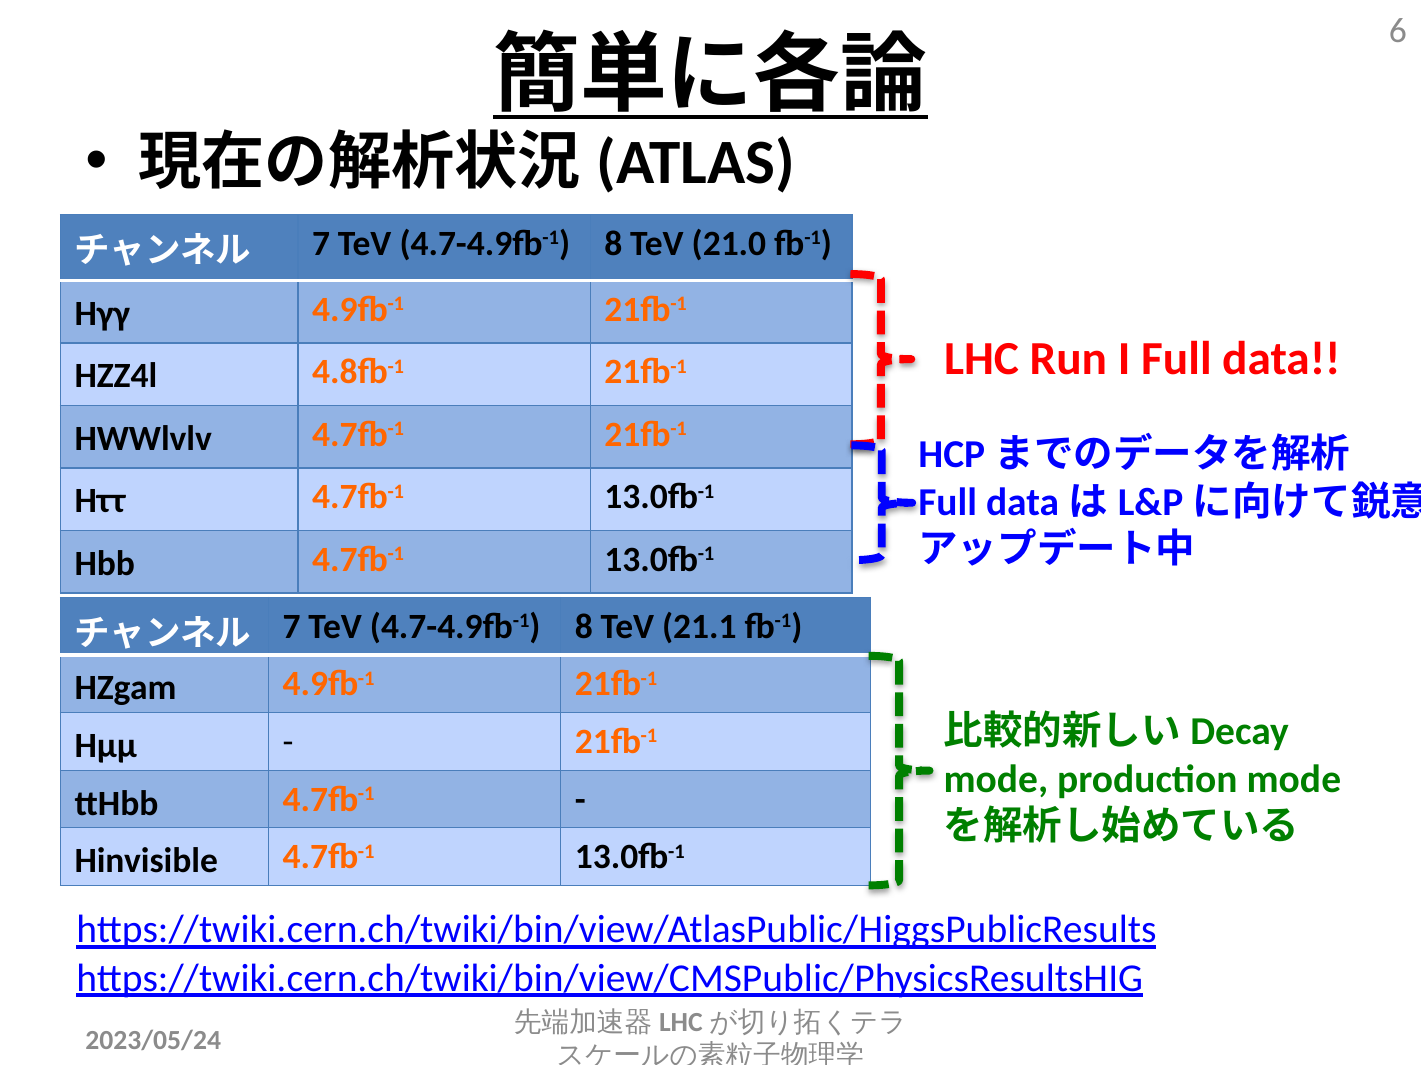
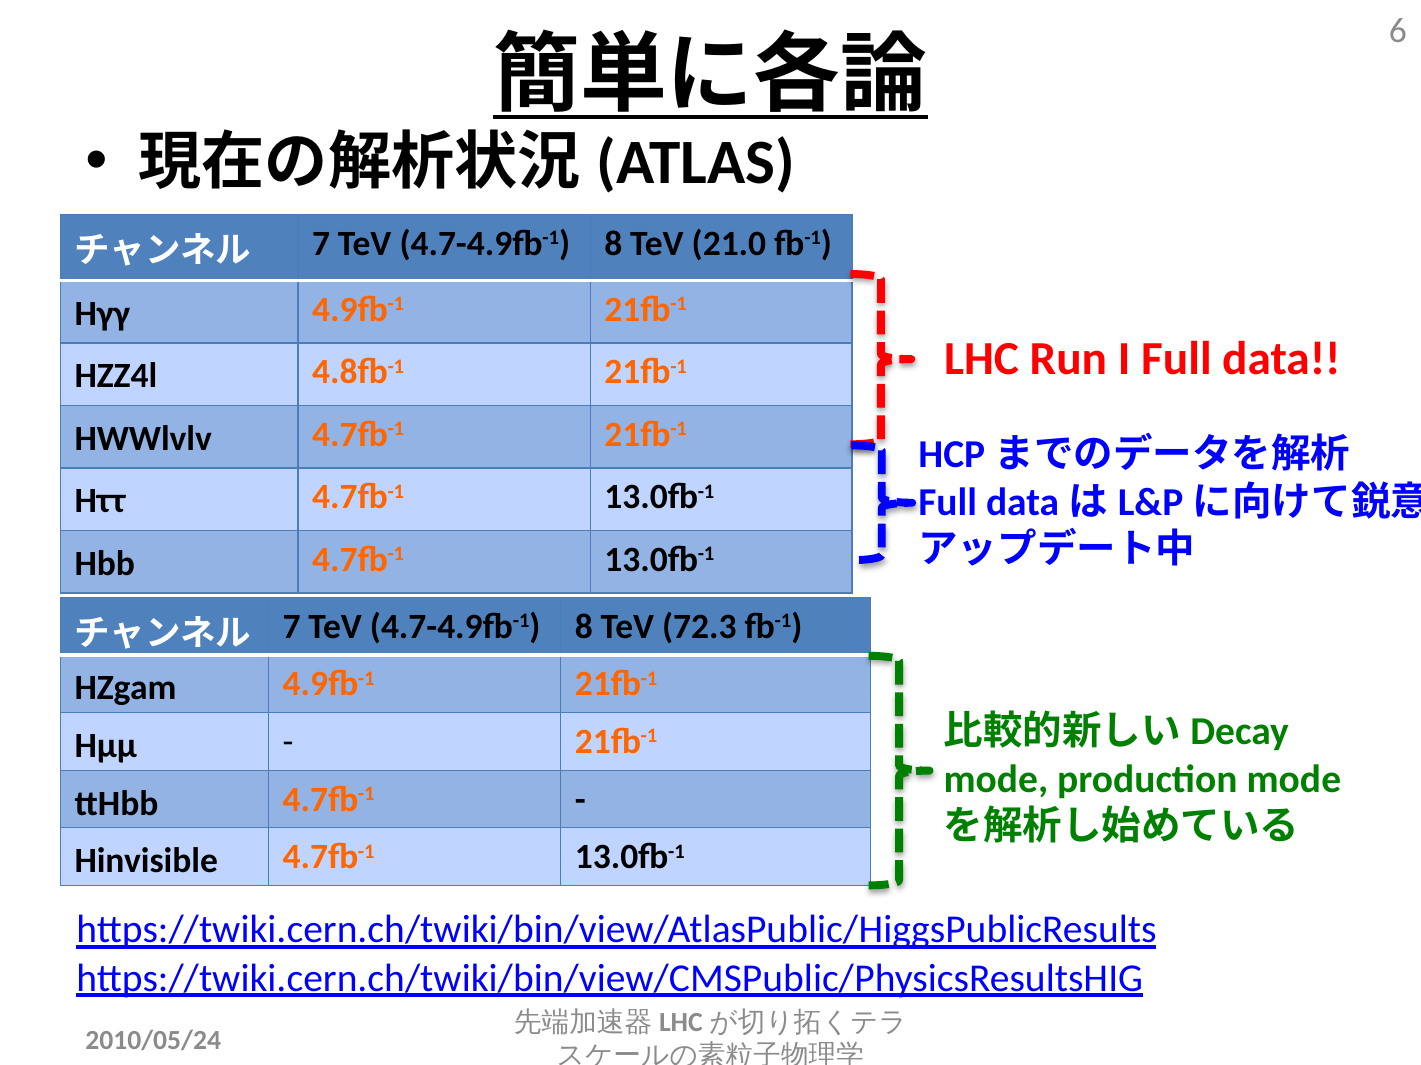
21.1: 21.1 -> 72.3
2023/05/24: 2023/05/24 -> 2010/05/24
